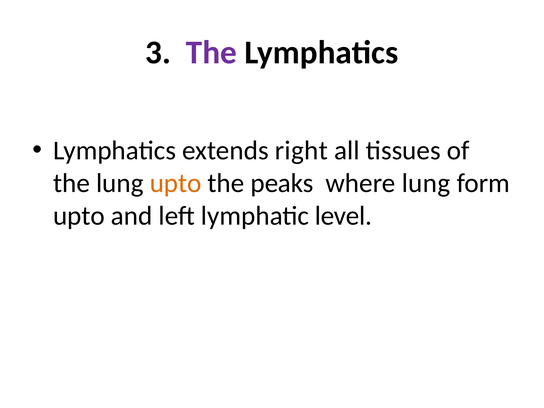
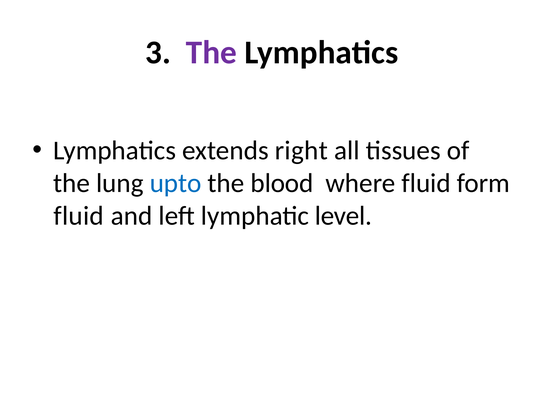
upto at (176, 183) colour: orange -> blue
peaks: peaks -> blood
where lung: lung -> fluid
upto at (79, 216): upto -> fluid
